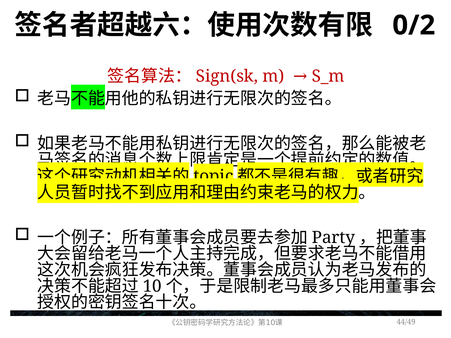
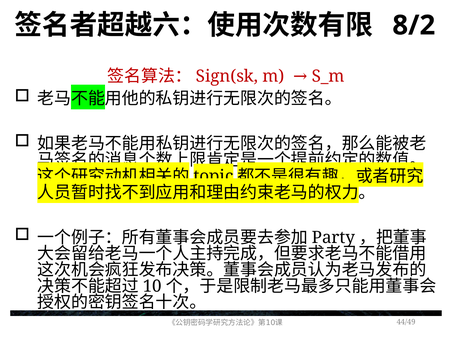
0/2: 0/2 -> 8/2
